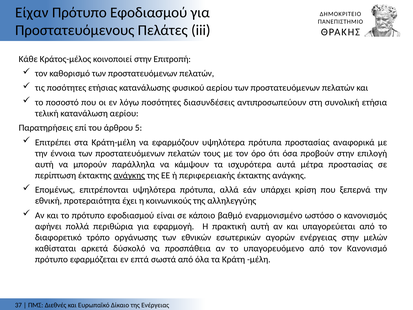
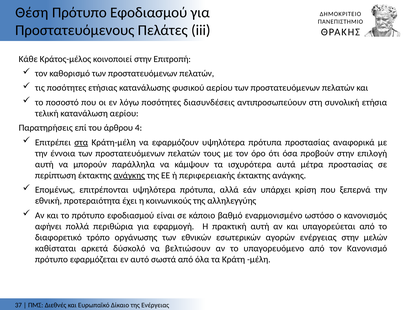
Είχαν: Είχαν -> Θέση
5: 5 -> 4
στα underline: none -> present
προσπάθεια: προσπάθεια -> βελτιώσουν
επτά: επτά -> αυτό
